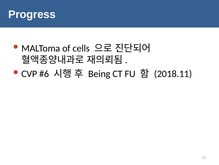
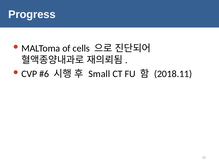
Being: Being -> Small
